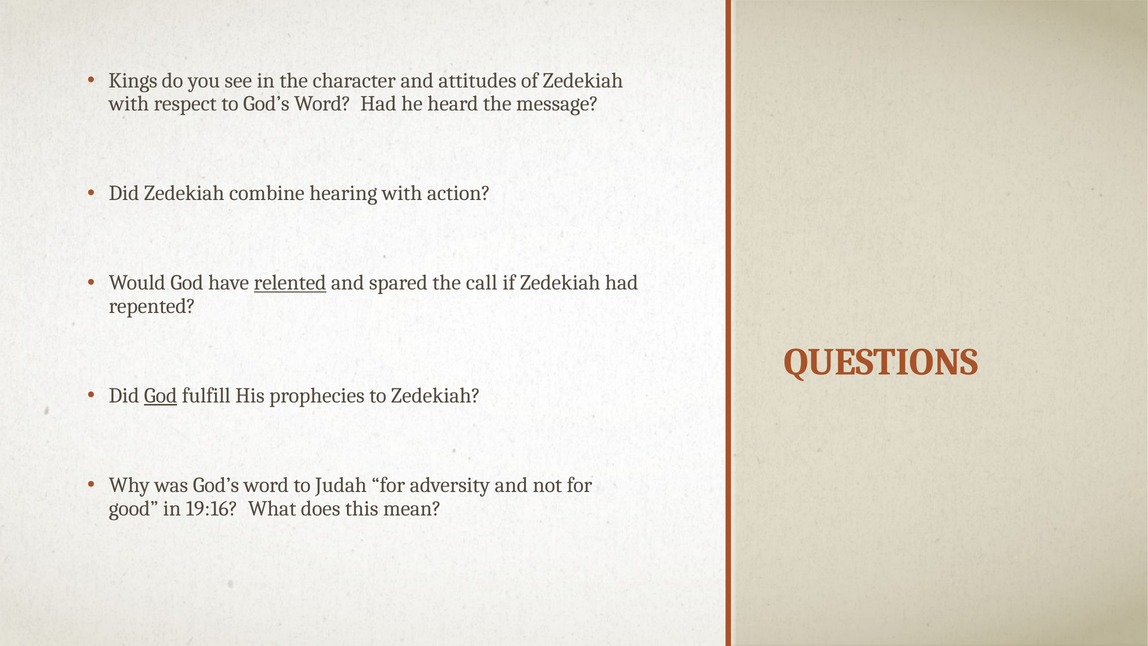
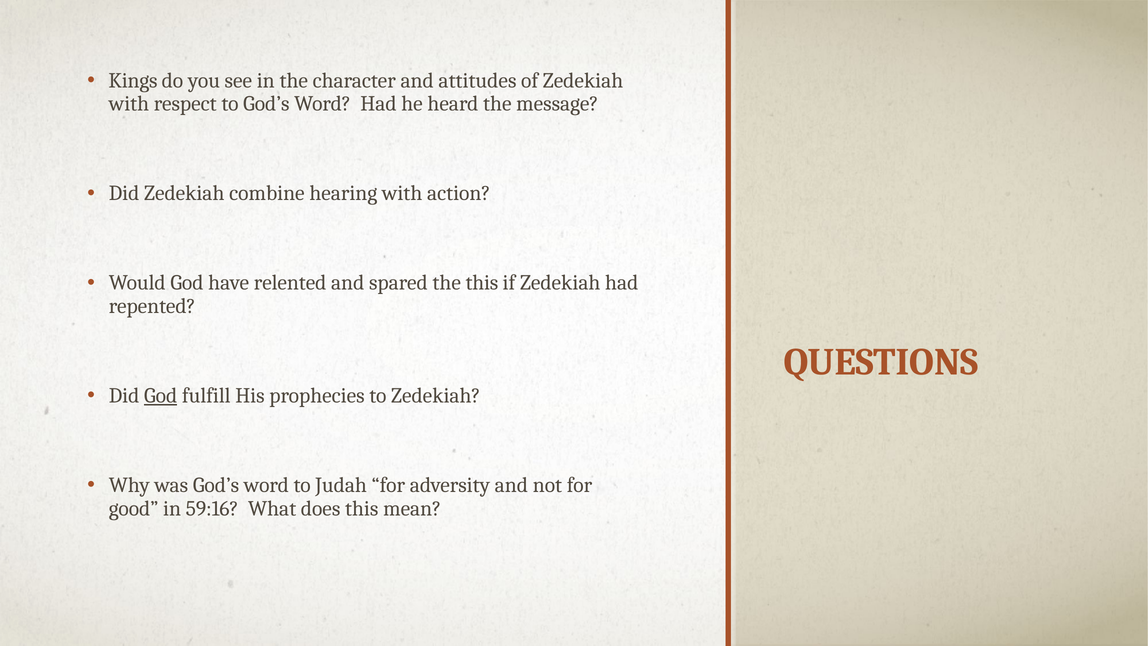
relented underline: present -> none
the call: call -> this
19:16: 19:16 -> 59:16
